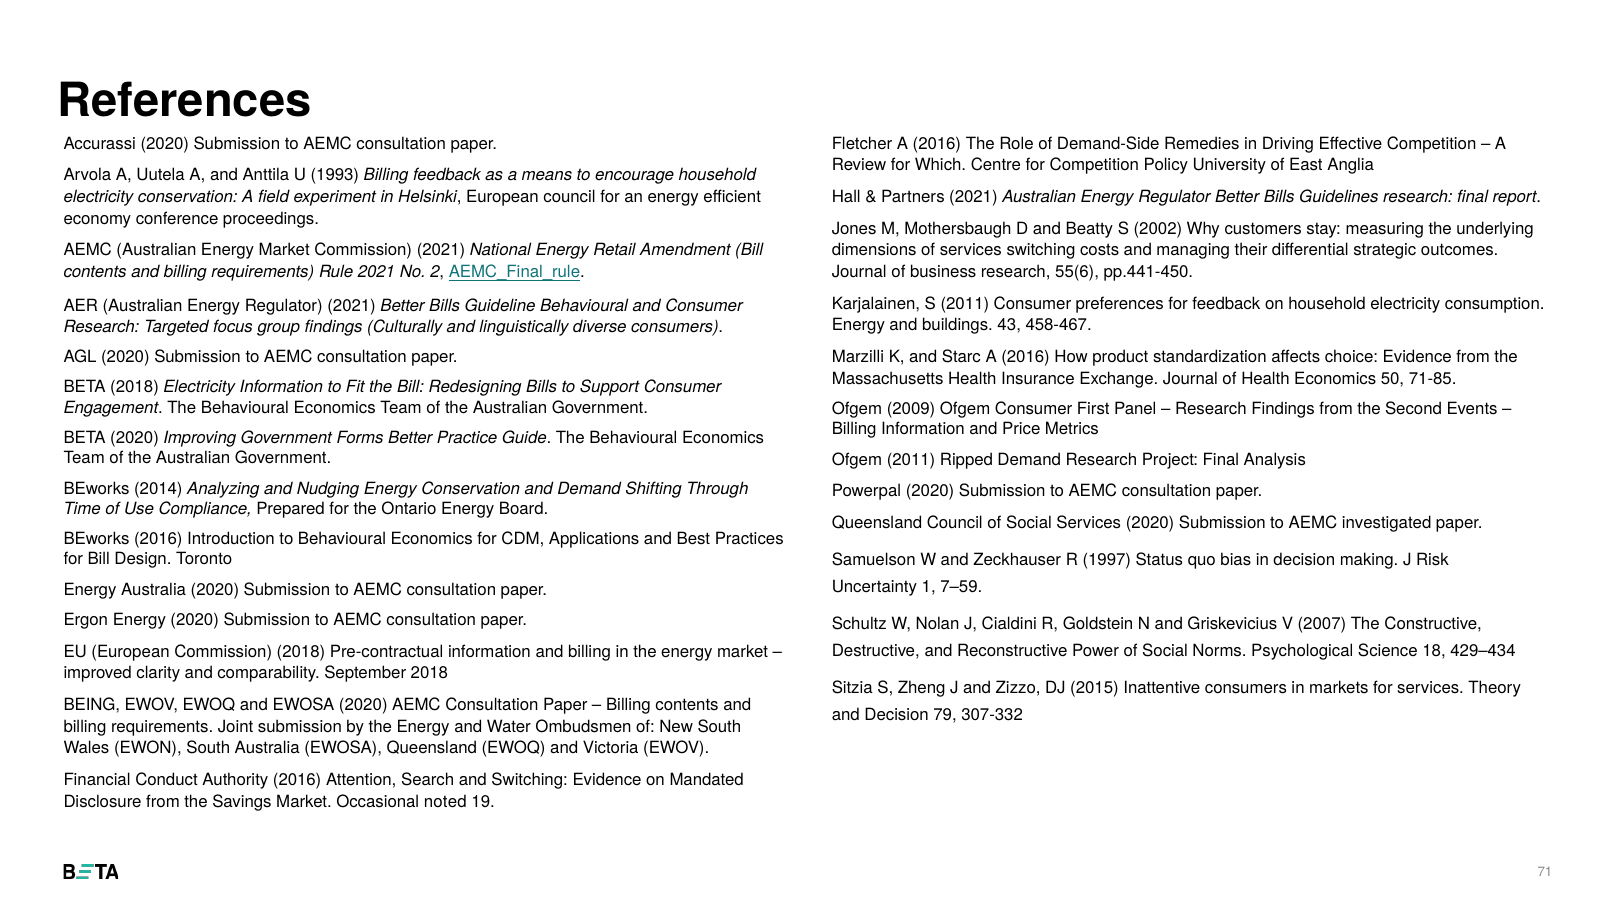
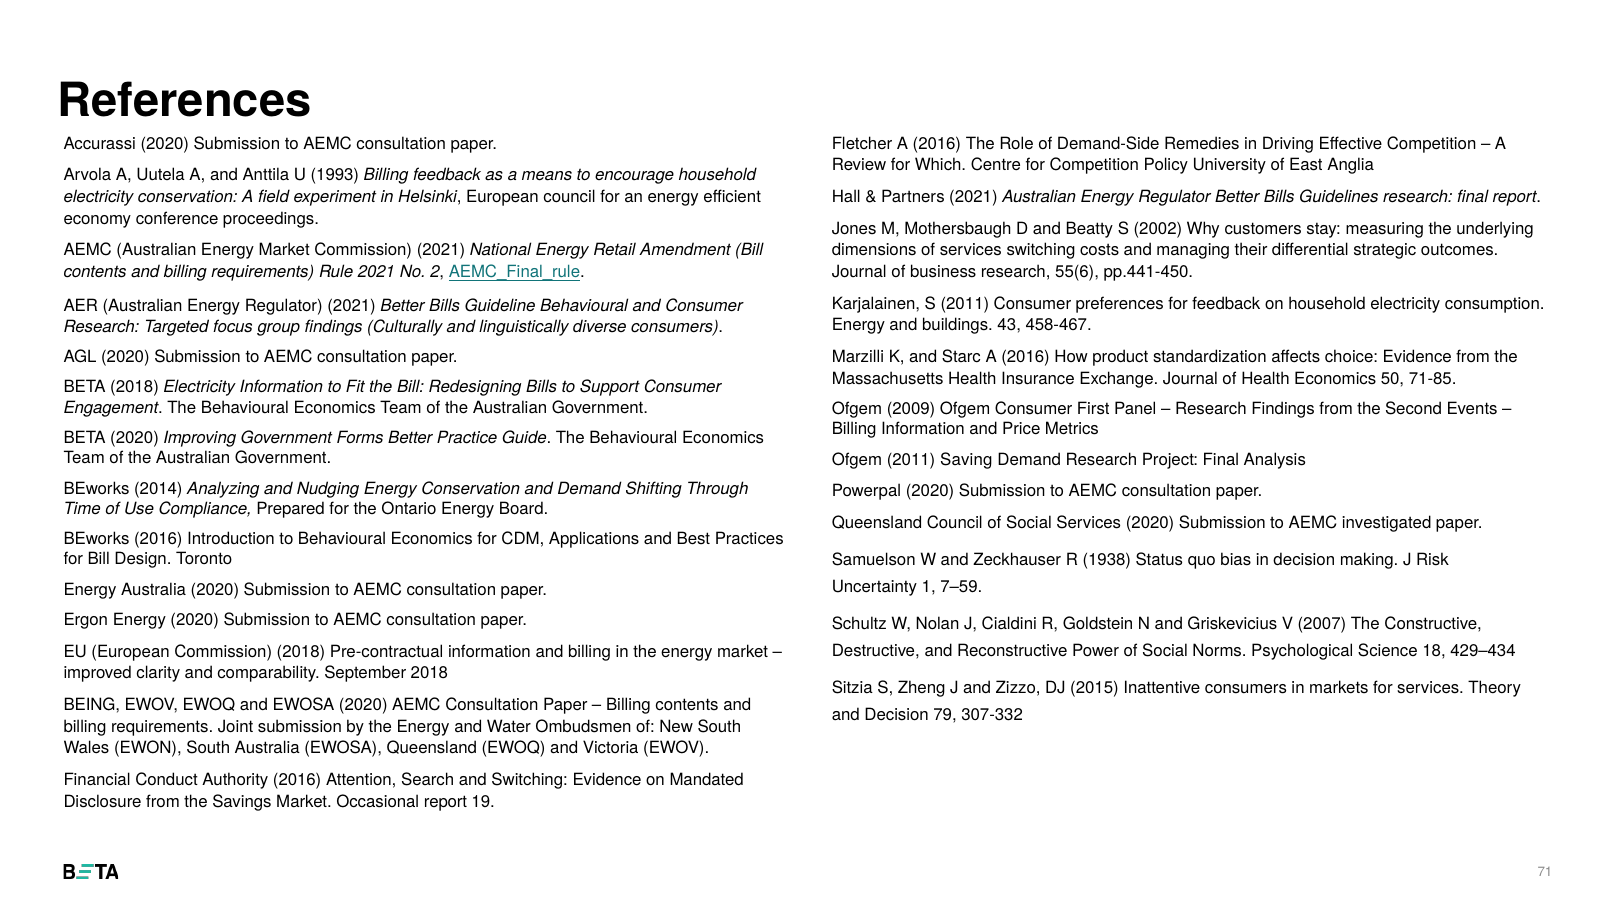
Ripped: Ripped -> Saving
1997: 1997 -> 1938
Occasional noted: noted -> report
